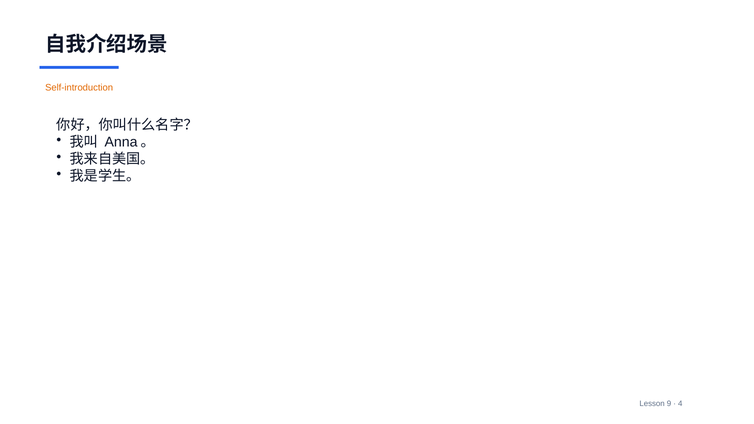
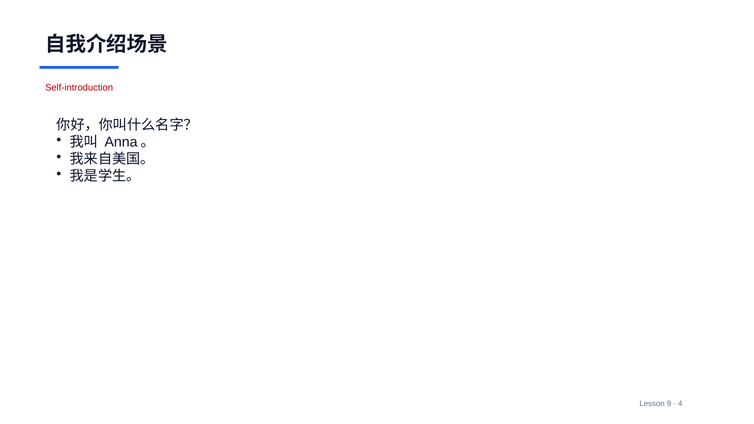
Self-introduction colour: orange -> red
